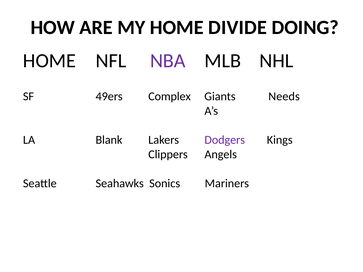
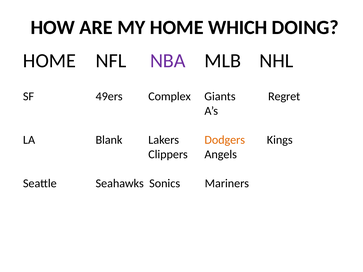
DIVIDE: DIVIDE -> WHICH
Needs: Needs -> Regret
Dodgers colour: purple -> orange
